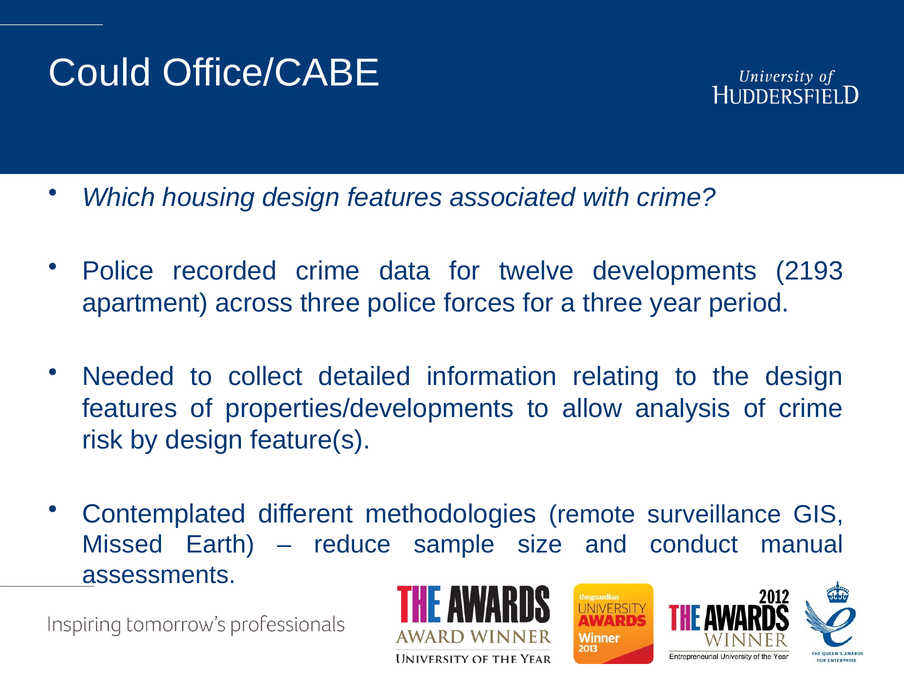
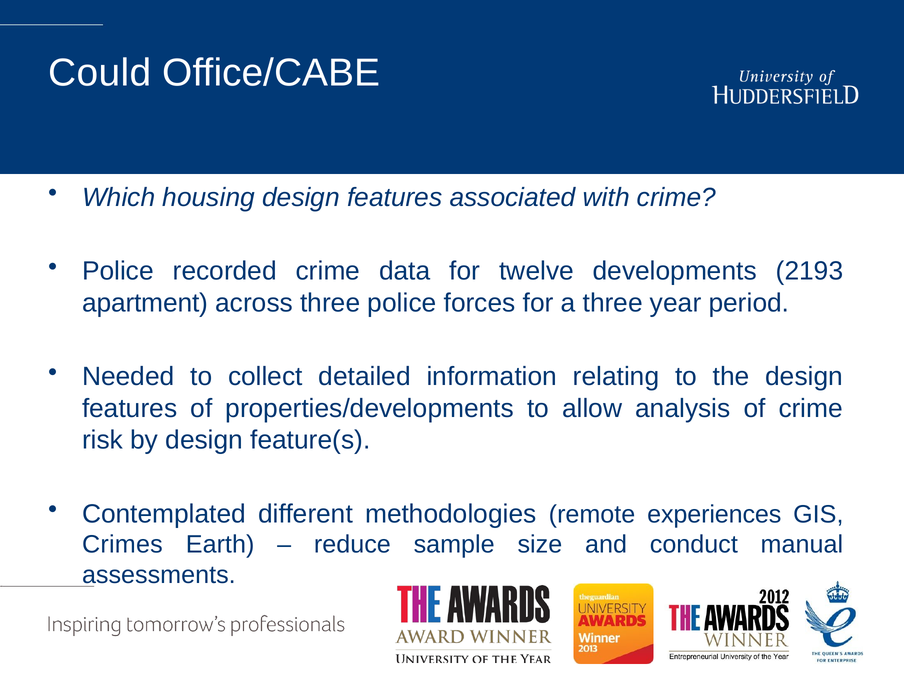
surveillance: surveillance -> experiences
Missed: Missed -> Crimes
